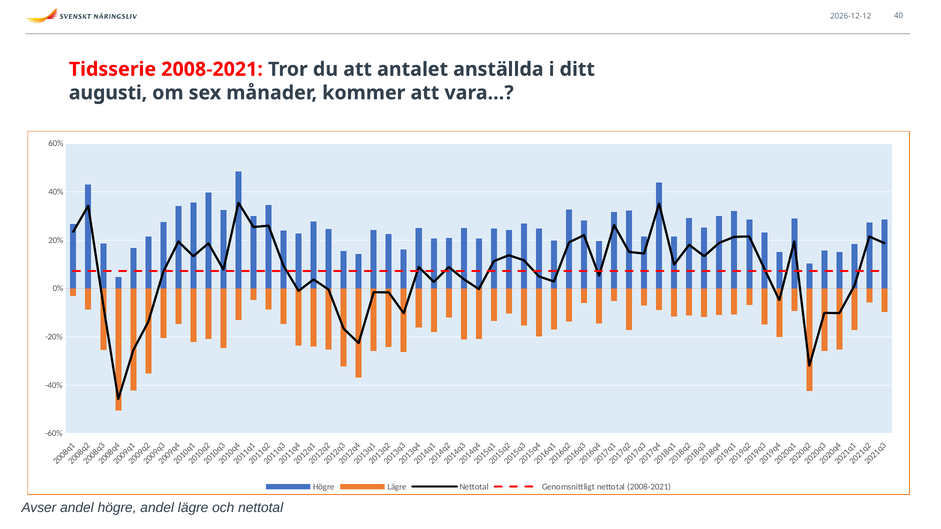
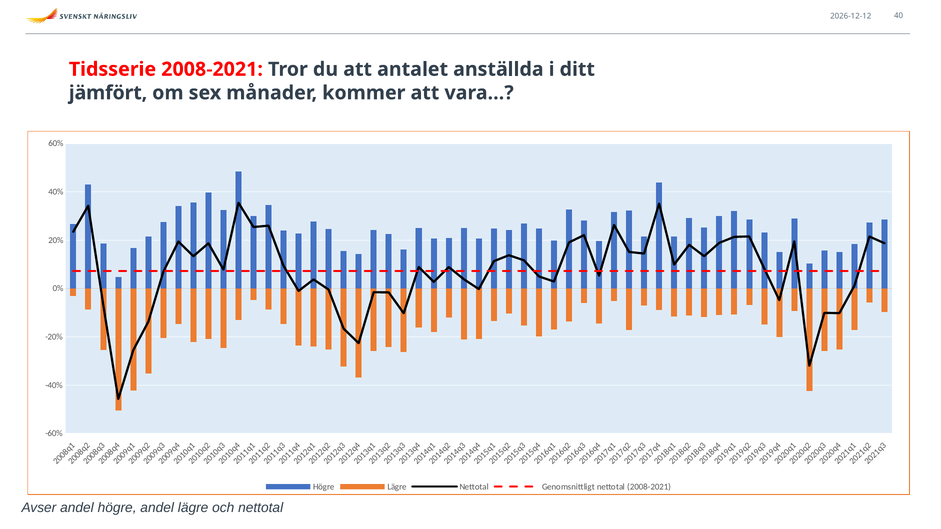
augusti: augusti -> jämfört
